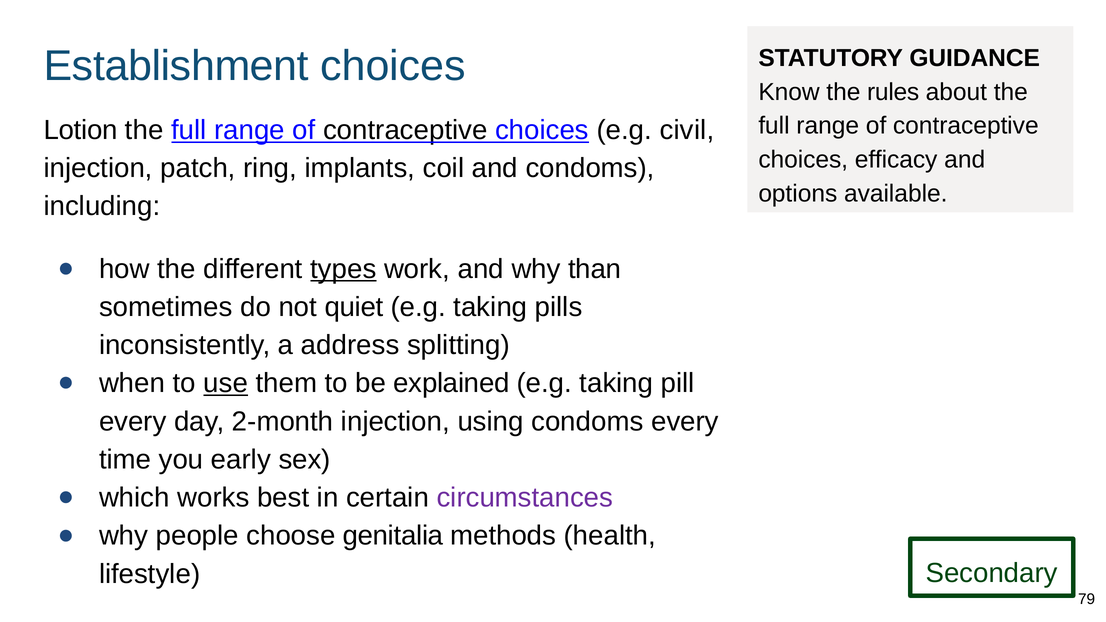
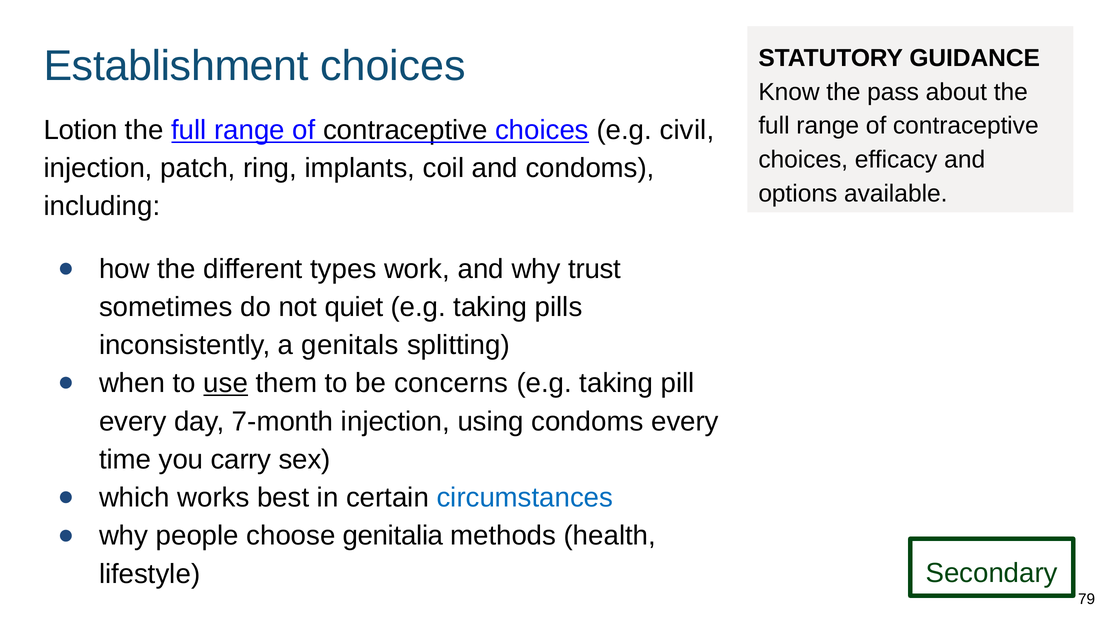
rules: rules -> pass
types underline: present -> none
than: than -> trust
address: address -> genitals
explained: explained -> concerns
2-month: 2-month -> 7-month
early: early -> carry
circumstances colour: purple -> blue
